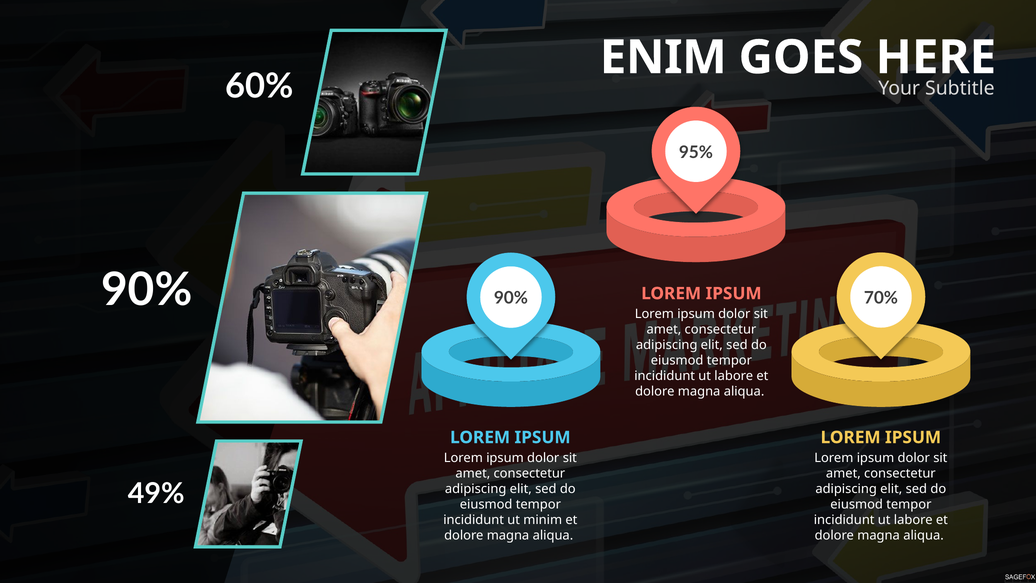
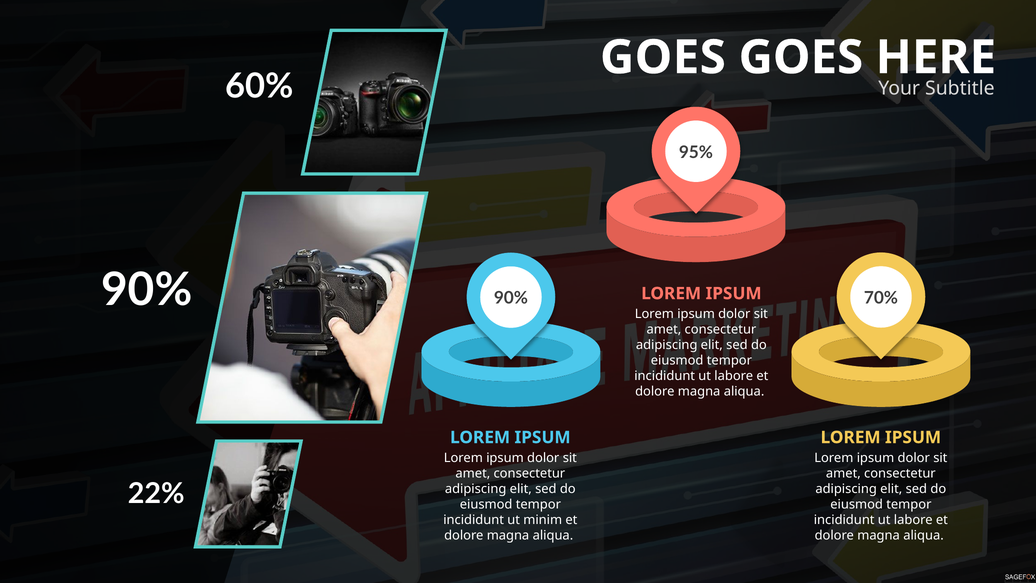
ENIM at (663, 58): ENIM -> GOES
49%: 49% -> 22%
